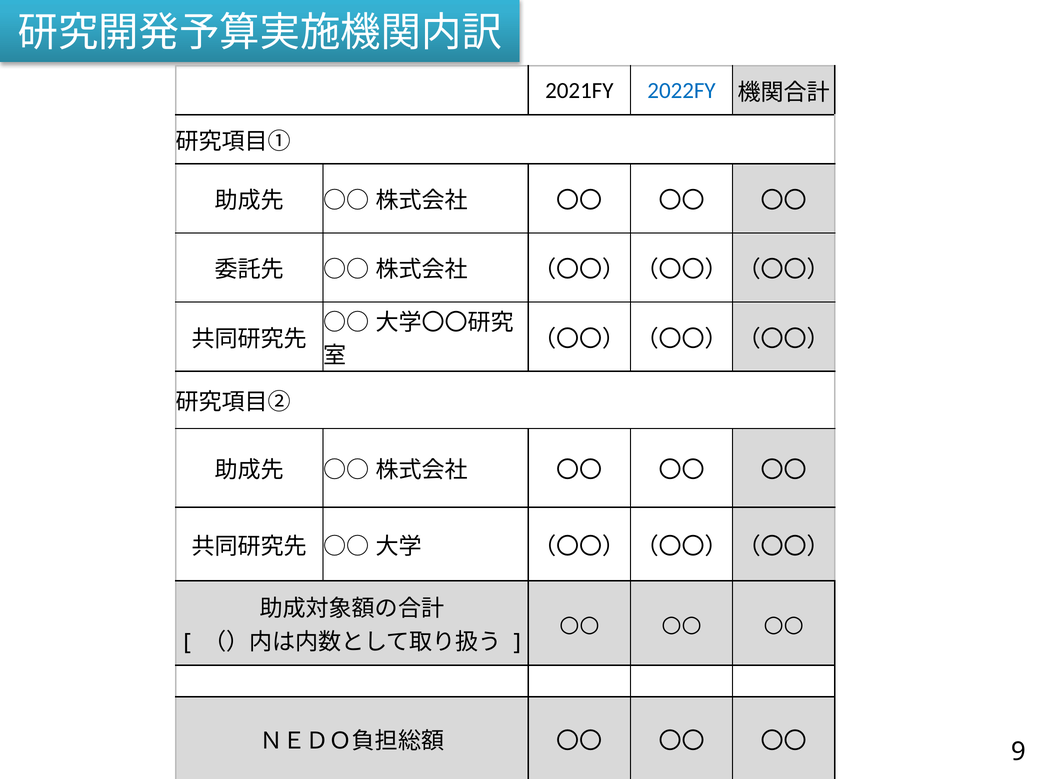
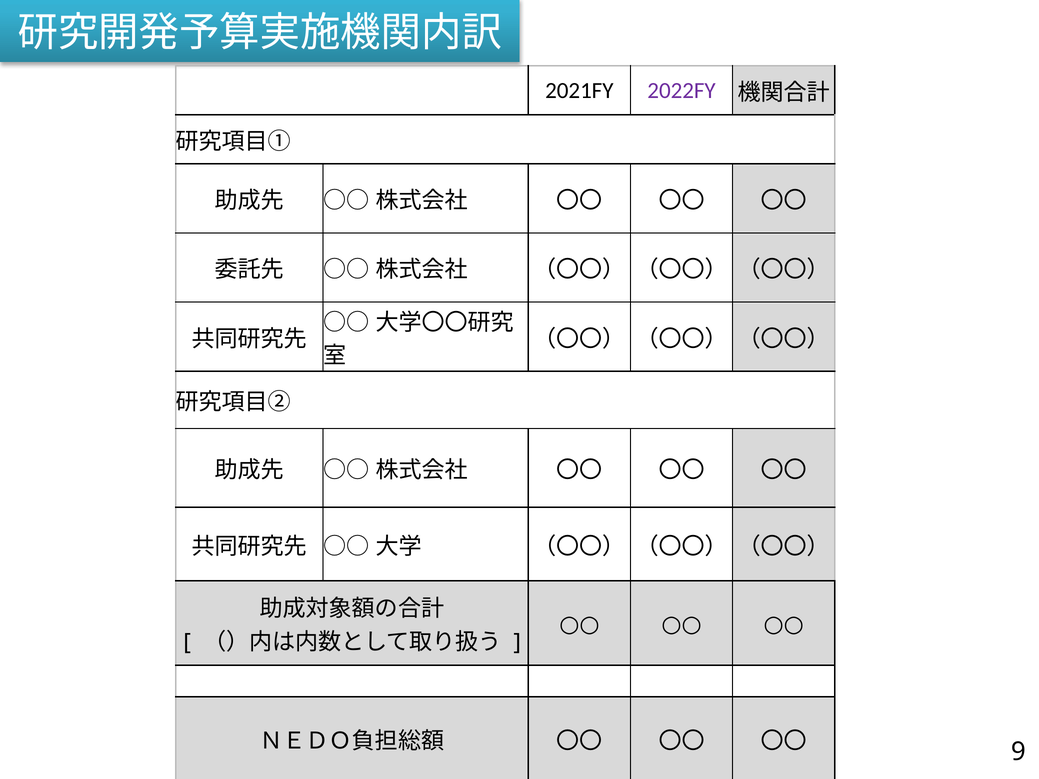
2022FY colour: blue -> purple
